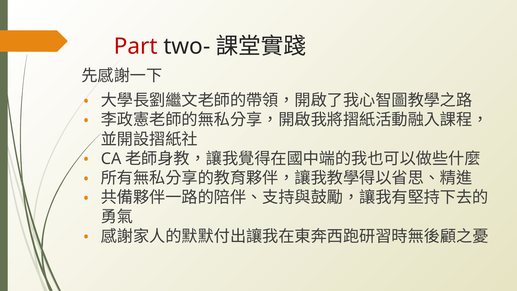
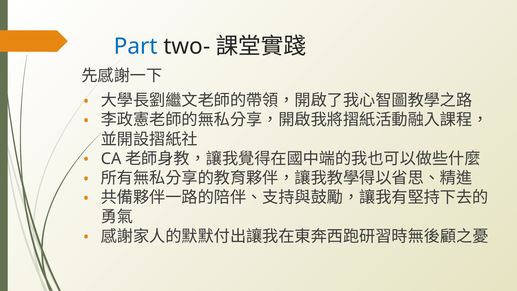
Part colour: red -> blue
